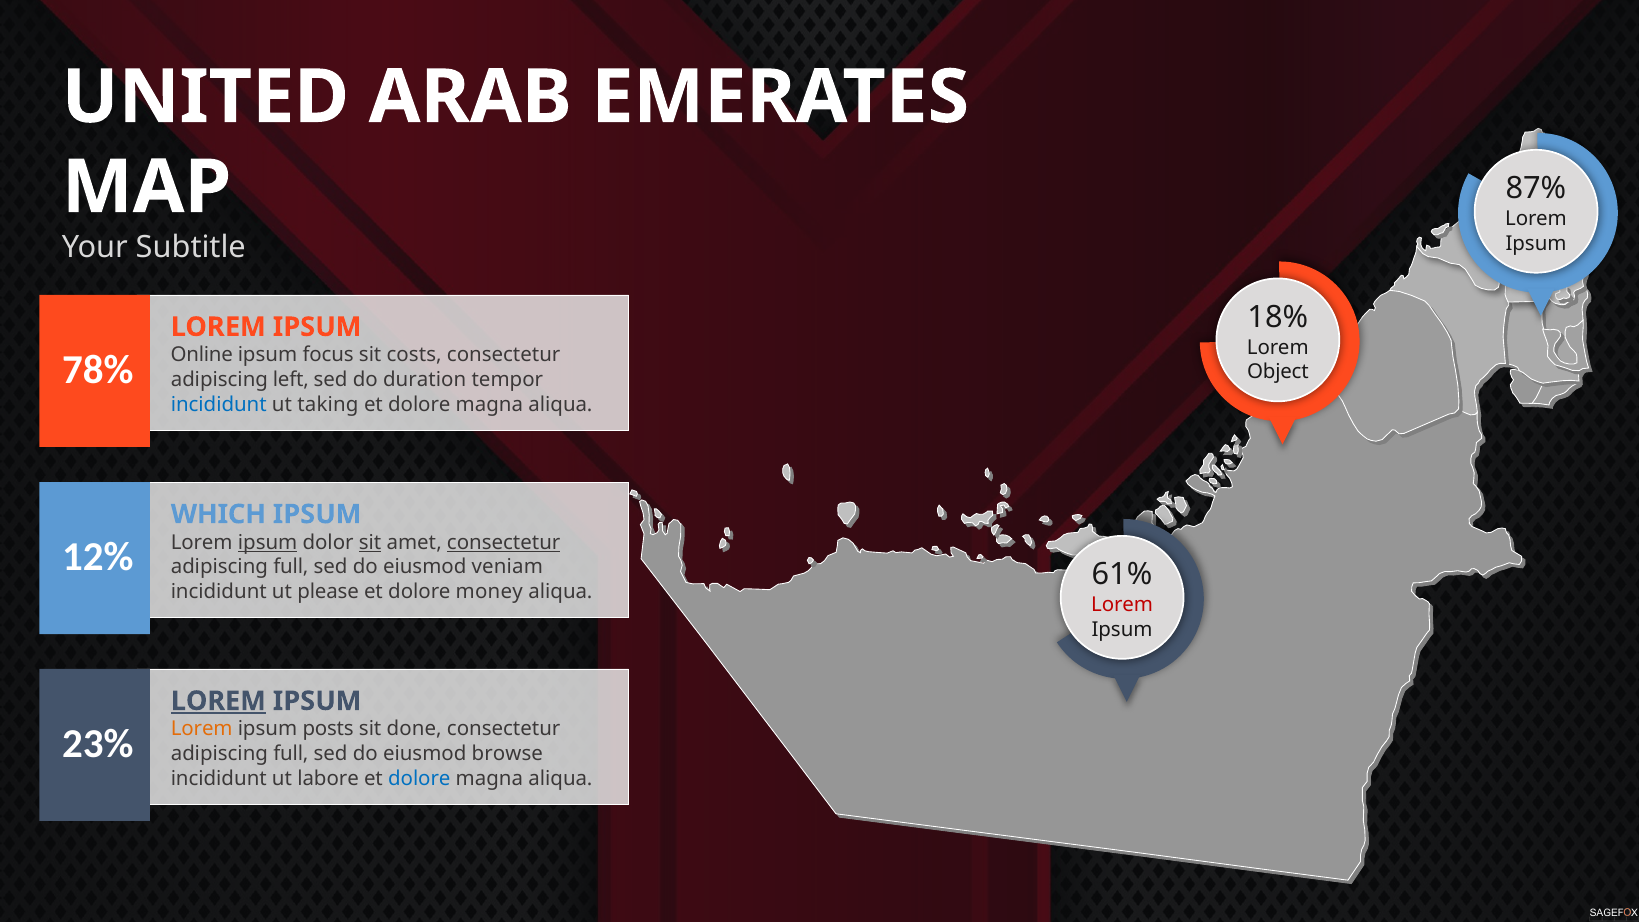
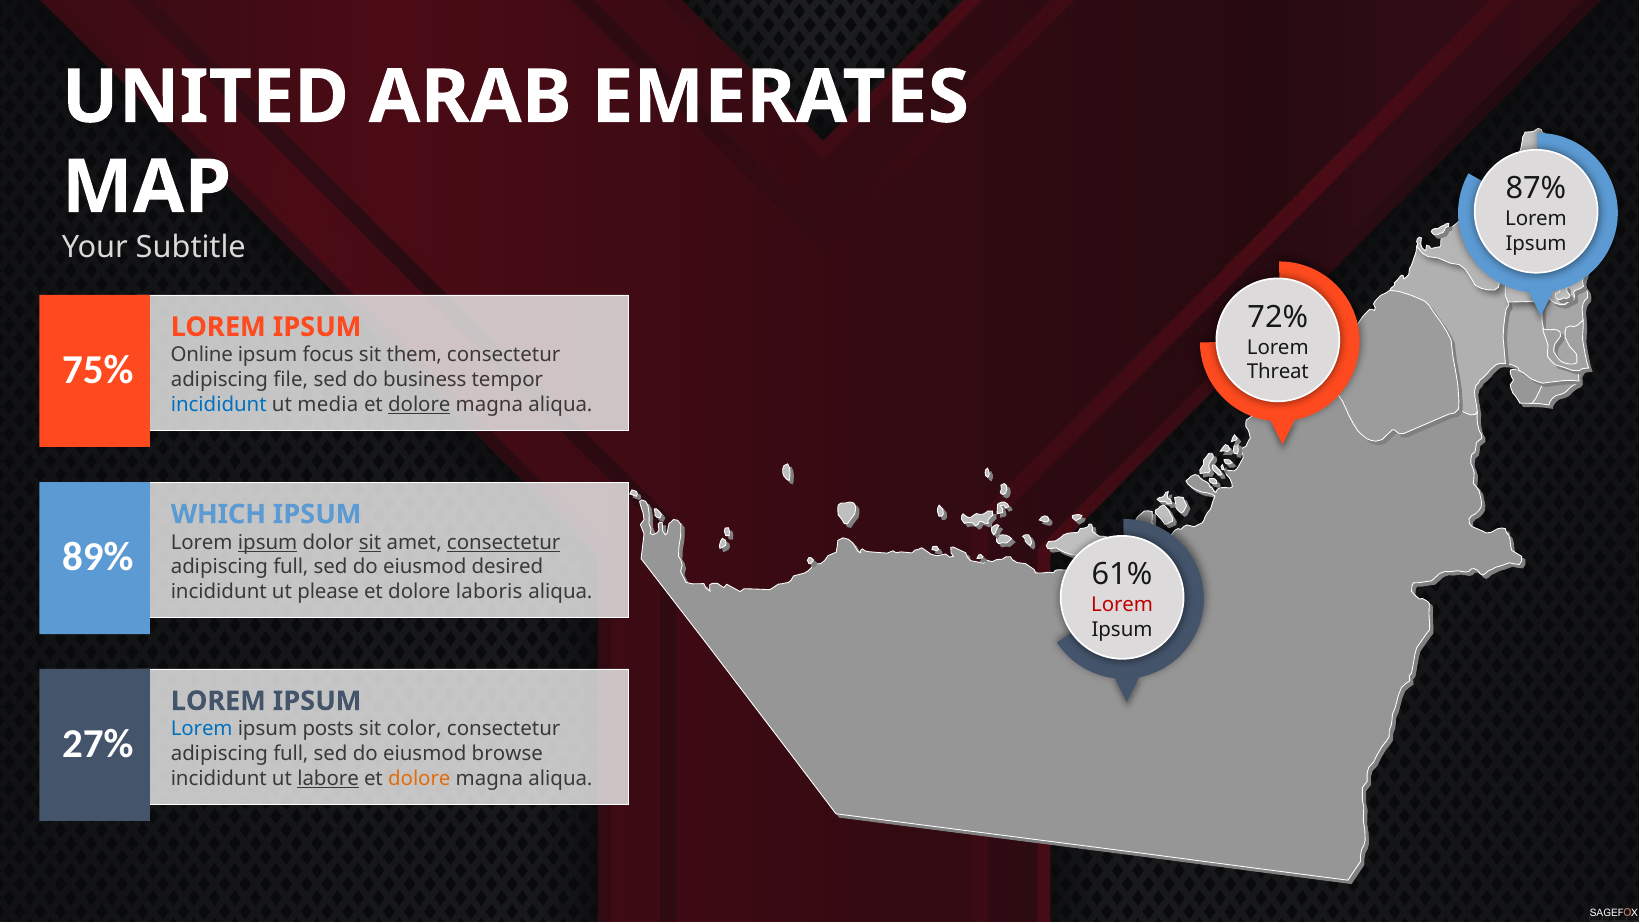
18%: 18% -> 72%
costs: costs -> them
78%: 78% -> 75%
Object: Object -> Threat
left: left -> file
duration: duration -> business
taking: taking -> media
dolore at (419, 404) underline: none -> present
12%: 12% -> 89%
veniam: veniam -> desired
money: money -> laboris
LOREM at (218, 701) underline: present -> none
Lorem at (202, 729) colour: orange -> blue
done: done -> color
23%: 23% -> 27%
labore underline: none -> present
dolore at (419, 778) colour: blue -> orange
